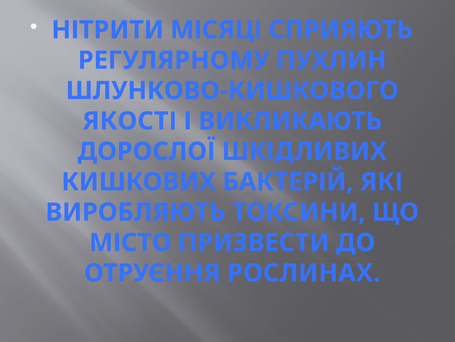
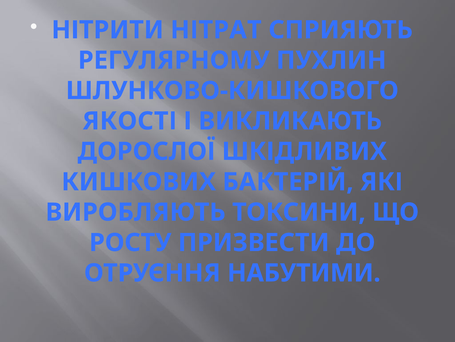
МІСЯЦІ: МІСЯЦІ -> НІТРАТ
МІСТО: МІСТО -> РОСТУ
РОСЛИНАХ: РОСЛИНАХ -> НАБУТИМИ
